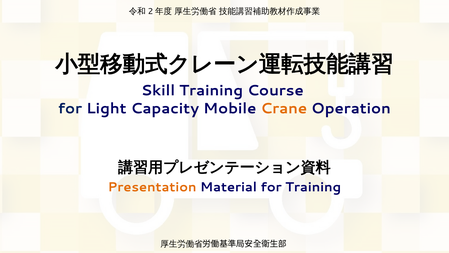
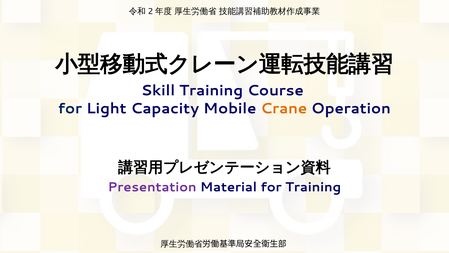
Presentation colour: orange -> purple
